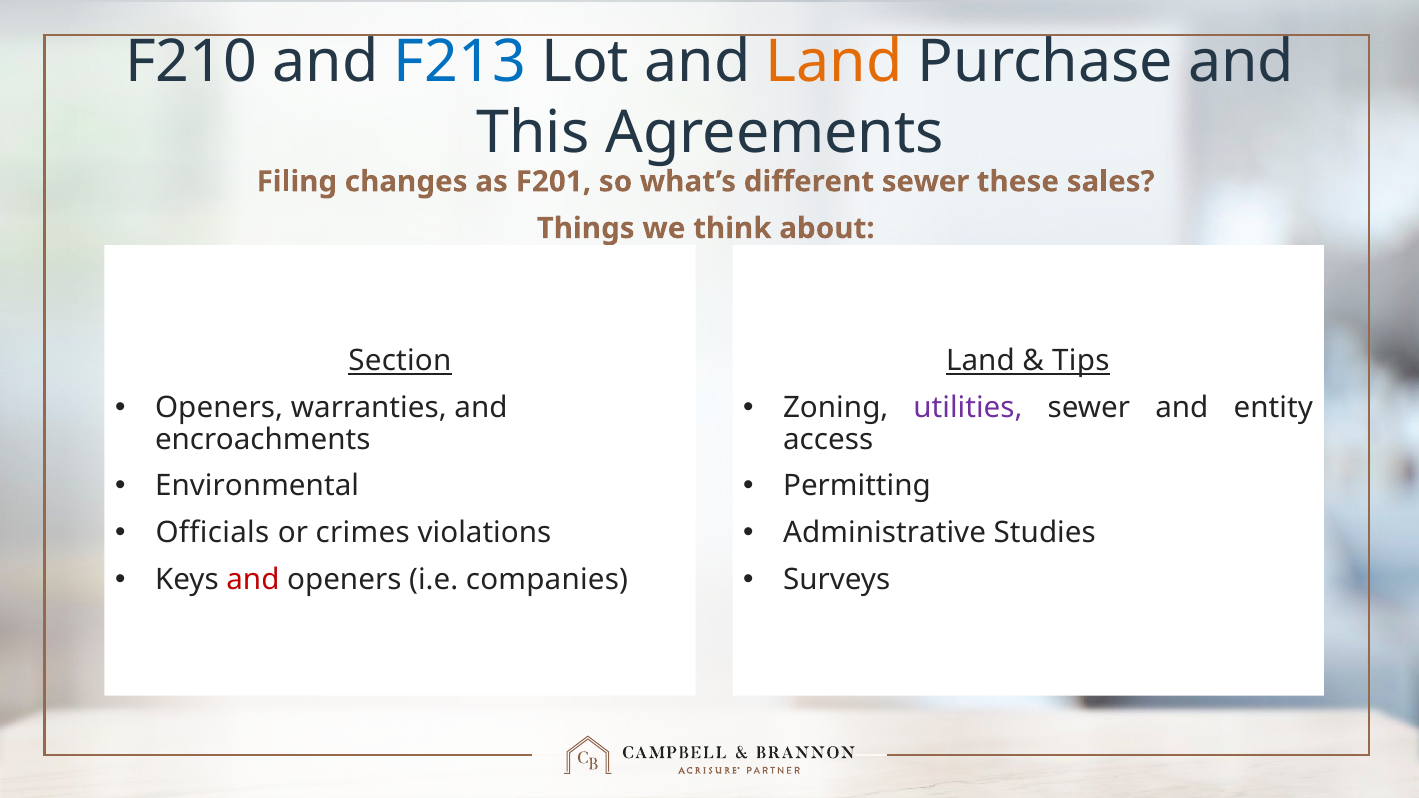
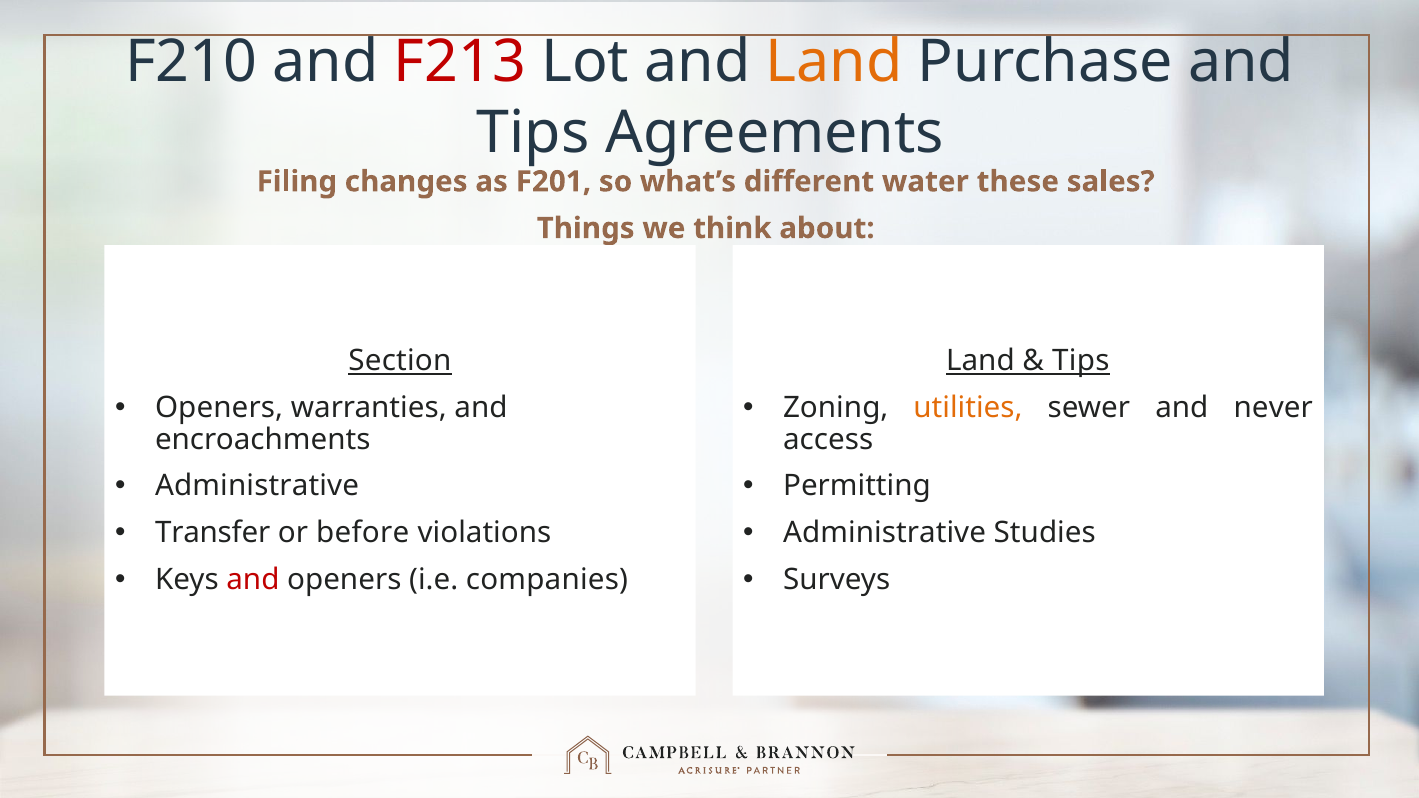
F213 colour: blue -> red
This at (533, 133): This -> Tips
different sewer: sewer -> water
utilities colour: purple -> orange
entity: entity -> never
Environmental at (257, 486): Environmental -> Administrative
Officials: Officials -> Transfer
crimes: crimes -> before
